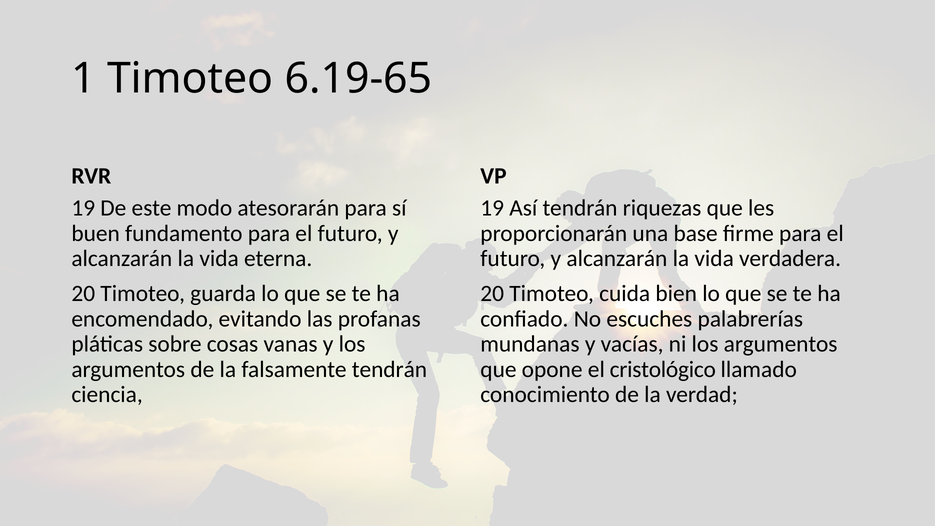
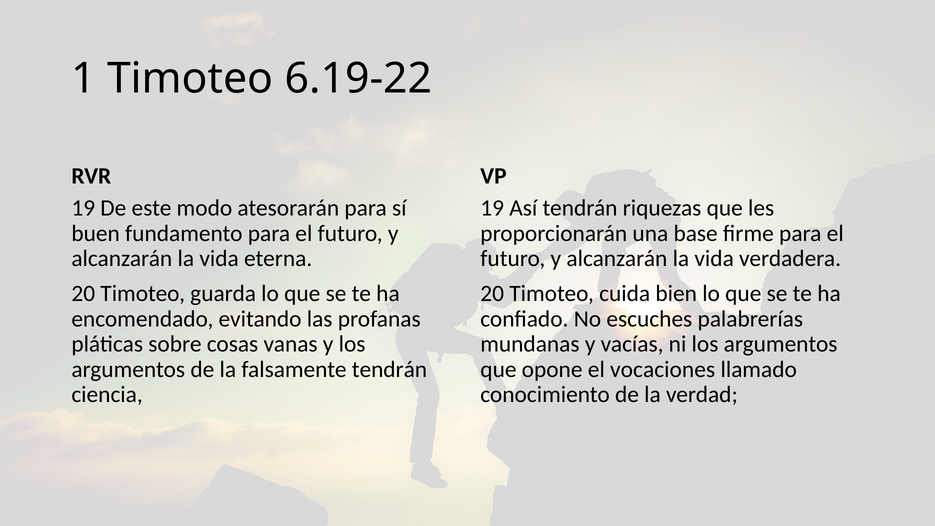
6.19-65: 6.19-65 -> 6.19-22
cristológico: cristológico -> vocaciones
